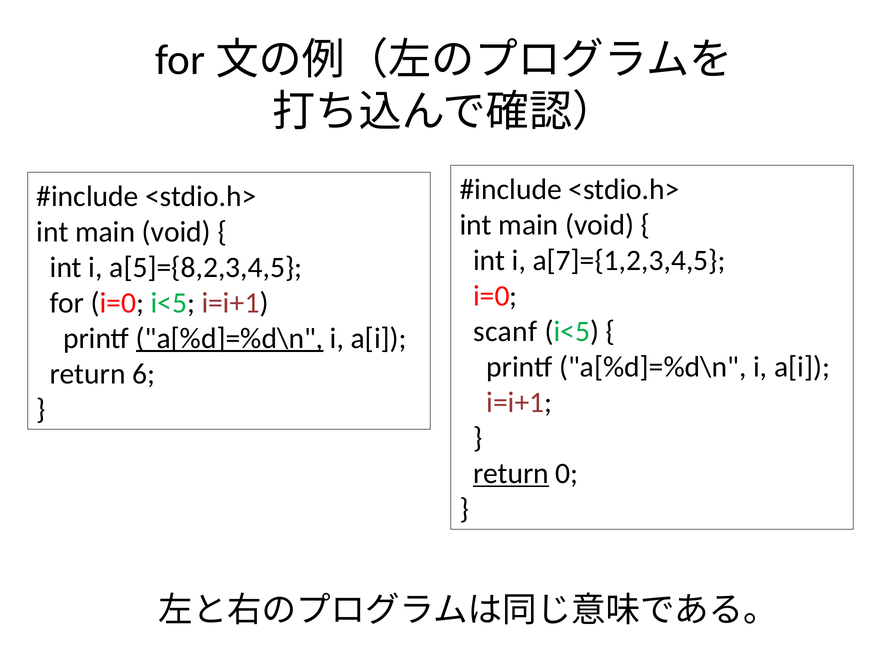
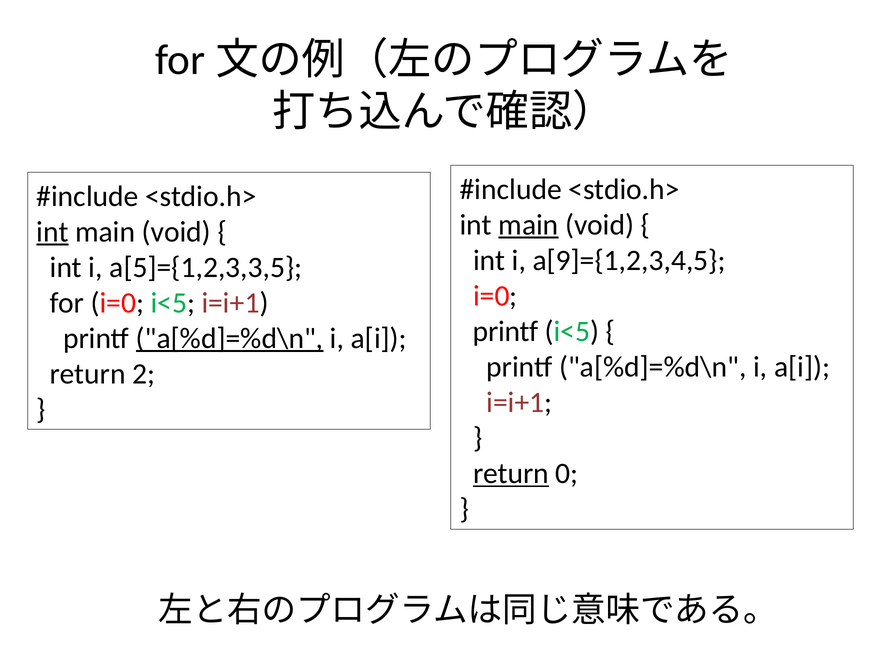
main at (528, 225) underline: none -> present
int at (53, 232) underline: none -> present
a[7]={1,2,3,4,5: a[7]={1,2,3,4,5 -> a[9]={1,2,3,4,5
a[5]={8,2,3,4,5: a[5]={8,2,3,4,5 -> a[5]={1,2,3,3,5
scanf at (505, 331): scanf -> printf
6: 6 -> 2
